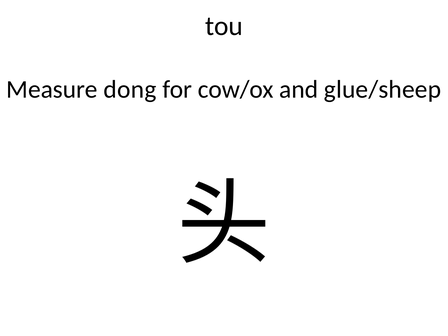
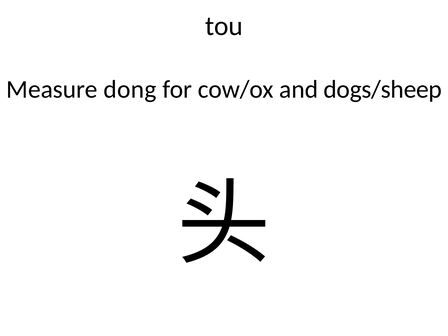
glue/sheep: glue/sheep -> dogs/sheep
